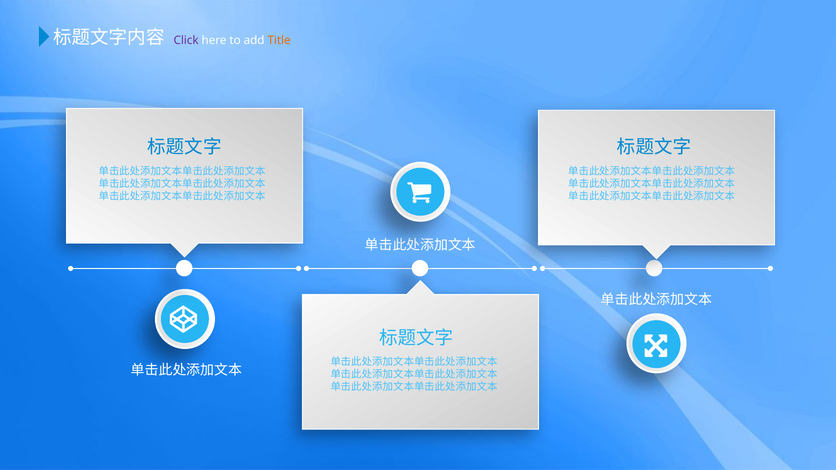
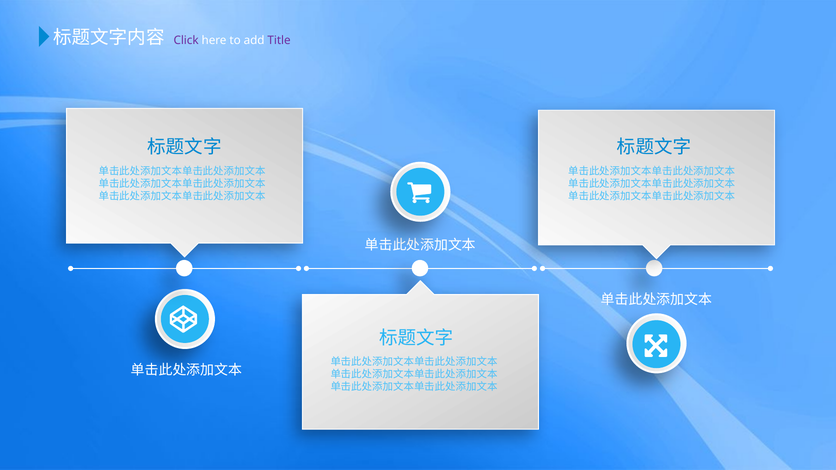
Title colour: orange -> purple
